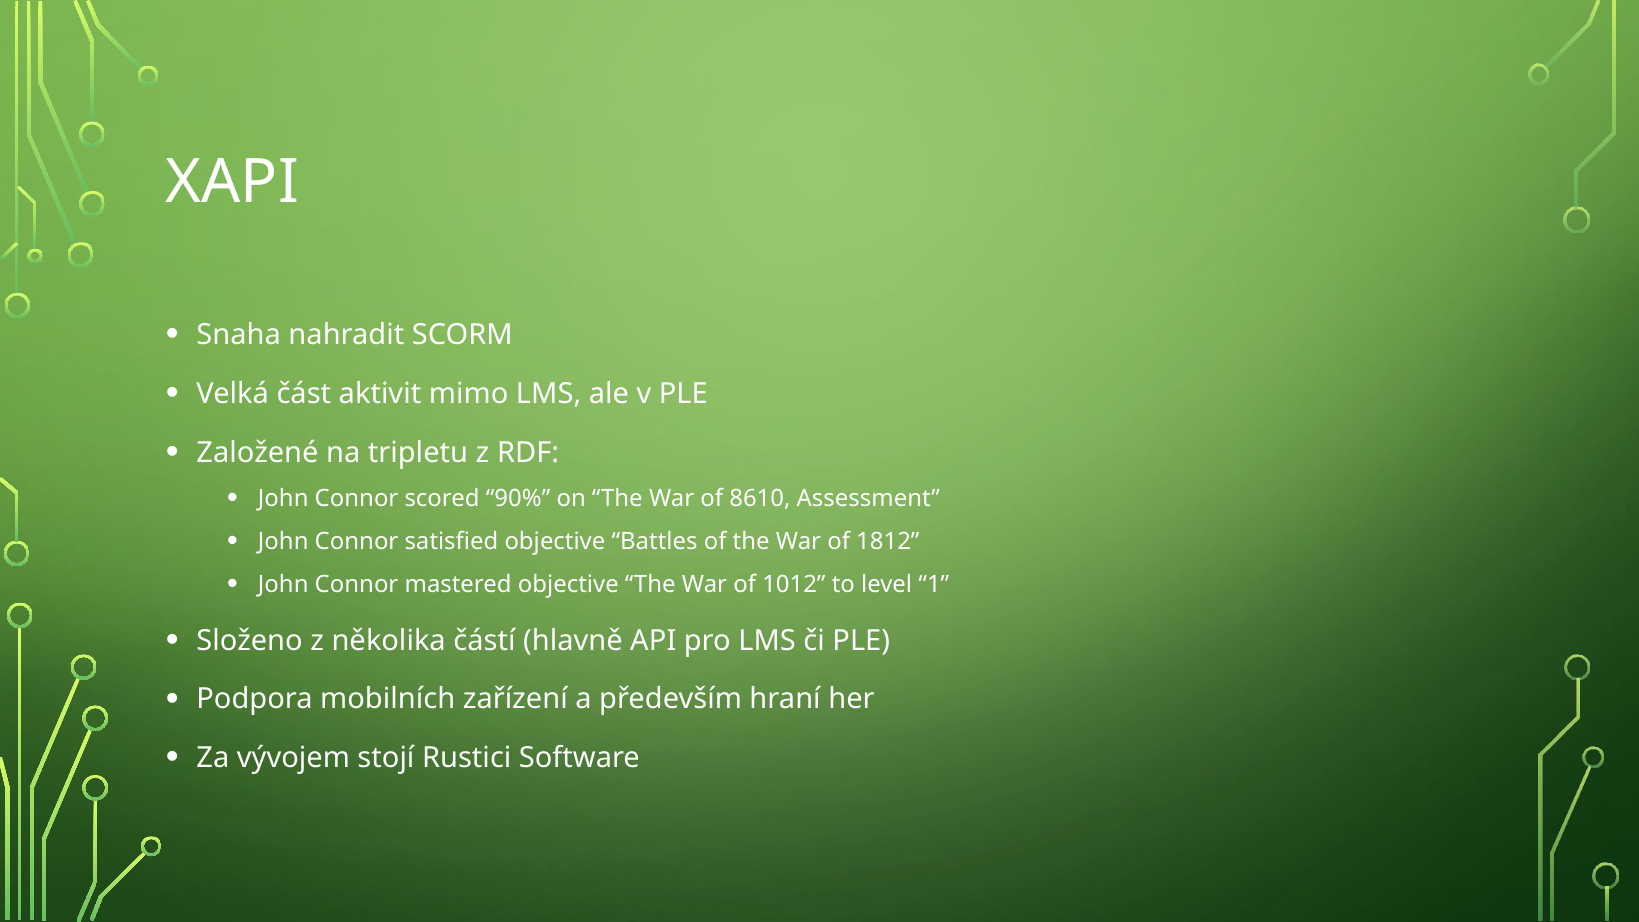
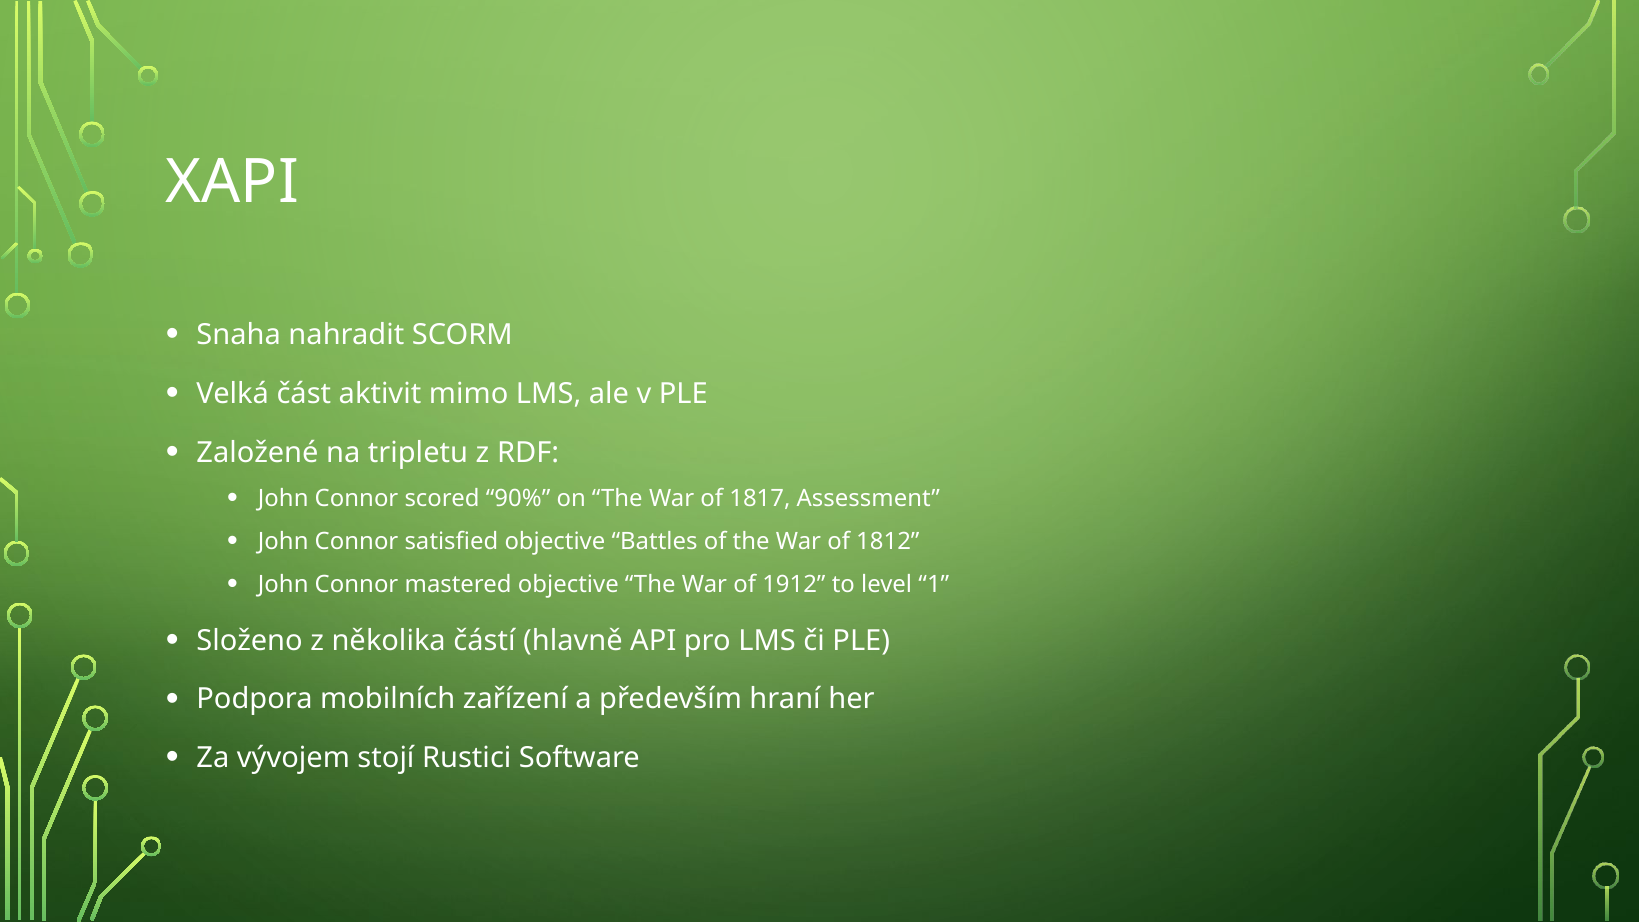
8610: 8610 -> 1817
1012: 1012 -> 1912
